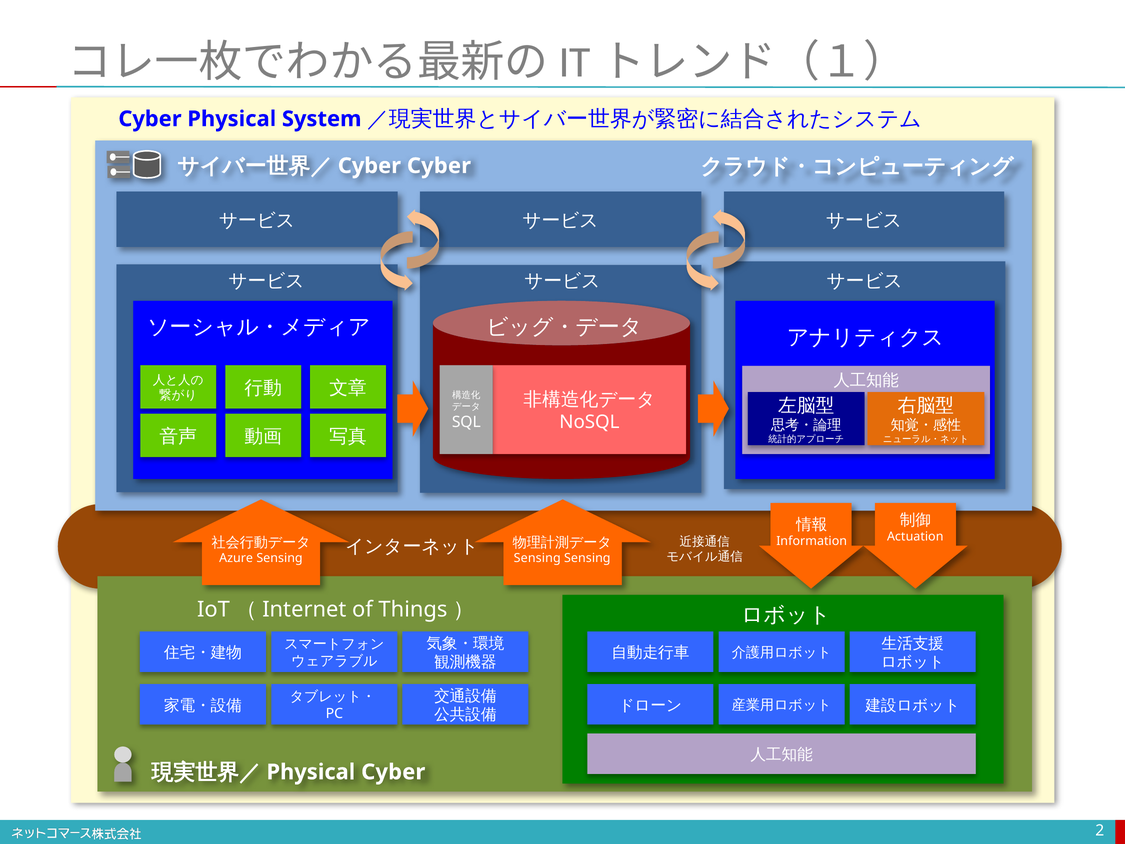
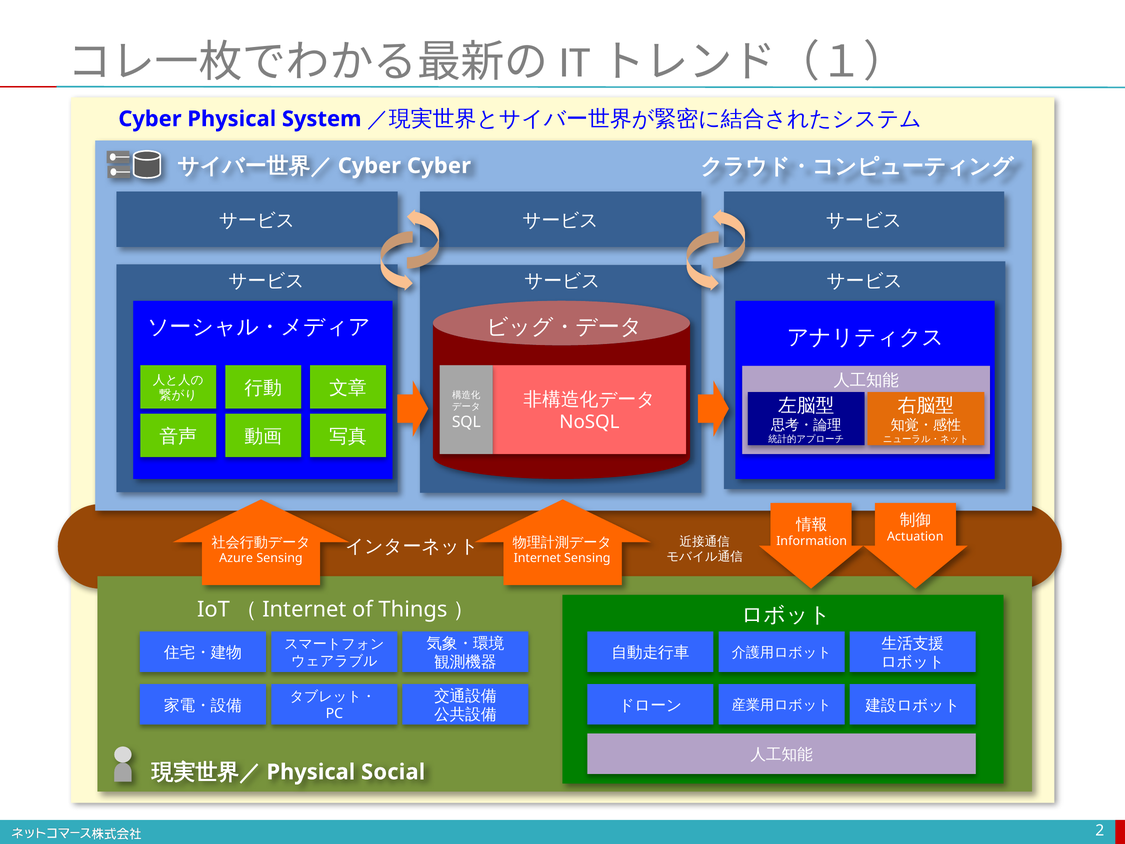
Sensing at (537, 558): Sensing -> Internet
Physical Cyber: Cyber -> Social
